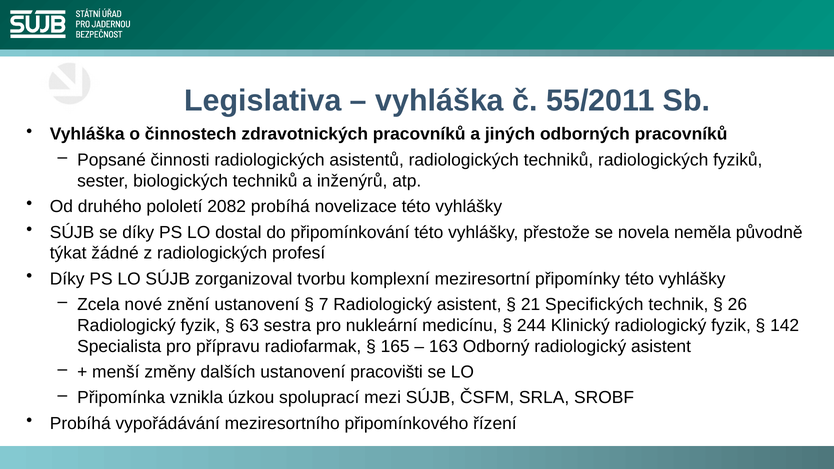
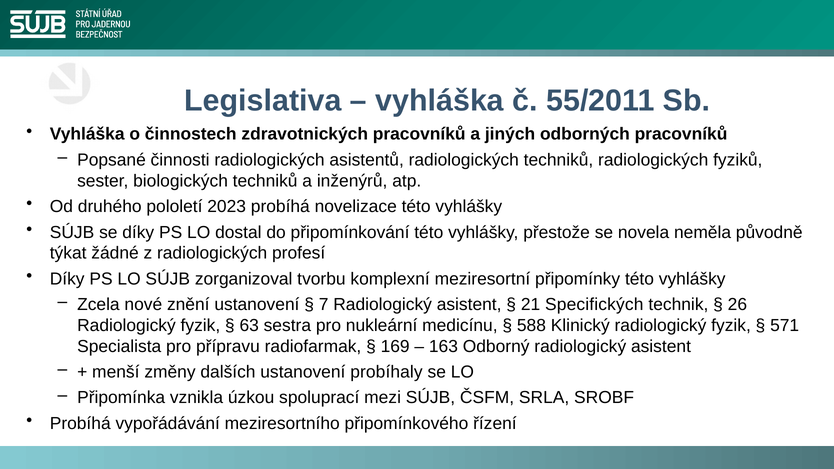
2082: 2082 -> 2023
244: 244 -> 588
142: 142 -> 571
165: 165 -> 169
pracovišti: pracovišti -> probíhaly
